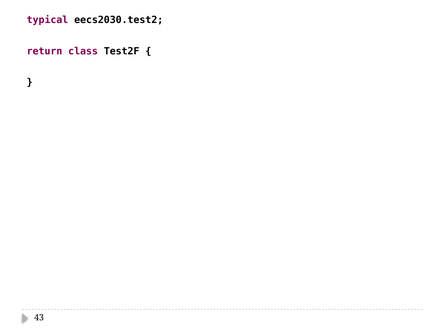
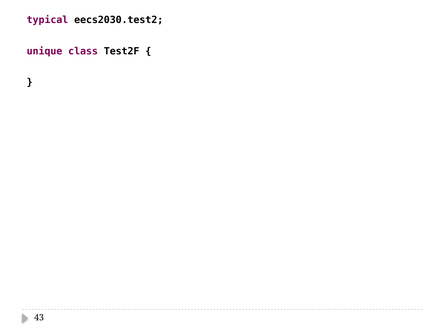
return: return -> unique
